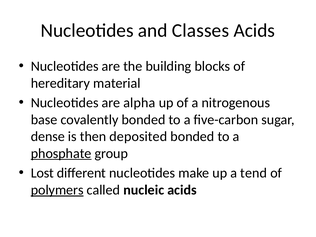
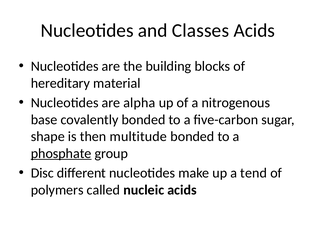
dense: dense -> shape
deposited: deposited -> multitude
Lost: Lost -> Disc
polymers underline: present -> none
